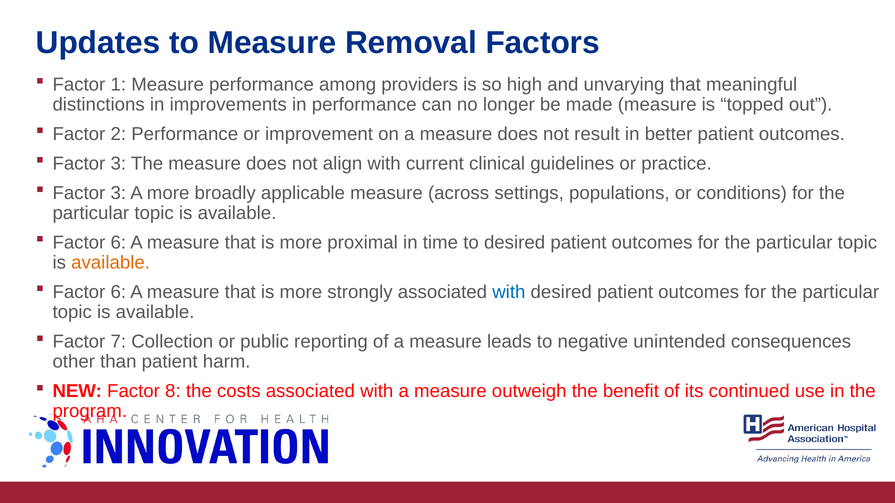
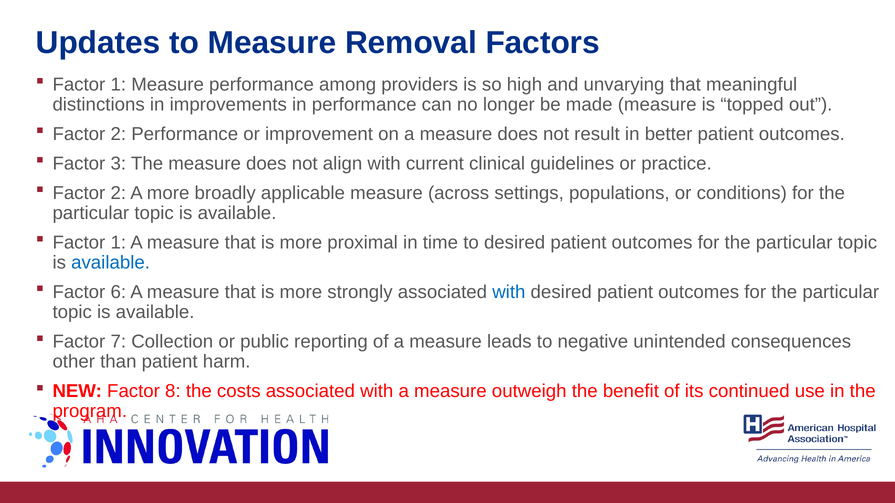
3 at (118, 193): 3 -> 2
6 at (118, 243): 6 -> 1
available at (111, 263) colour: orange -> blue
